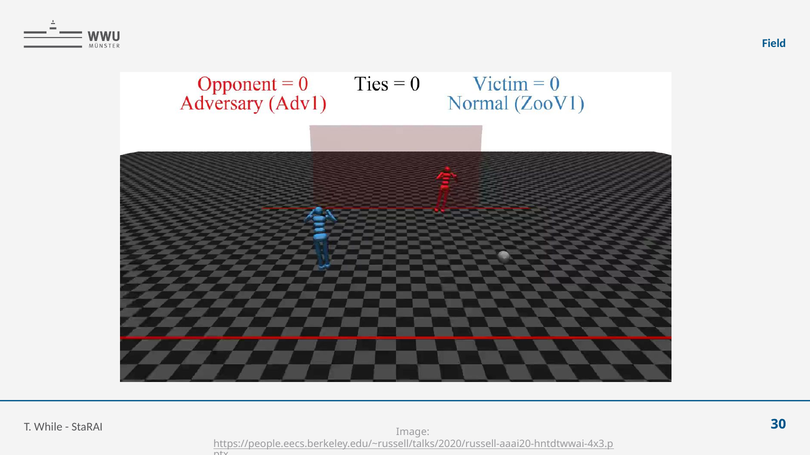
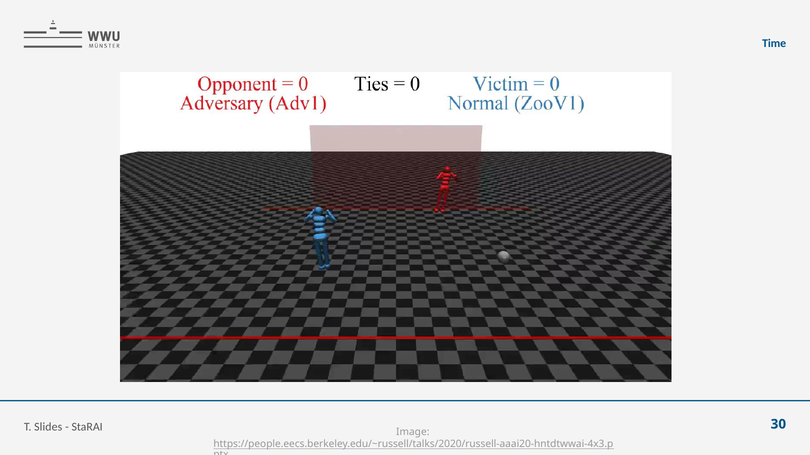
Field: Field -> Time
While: While -> Slides
